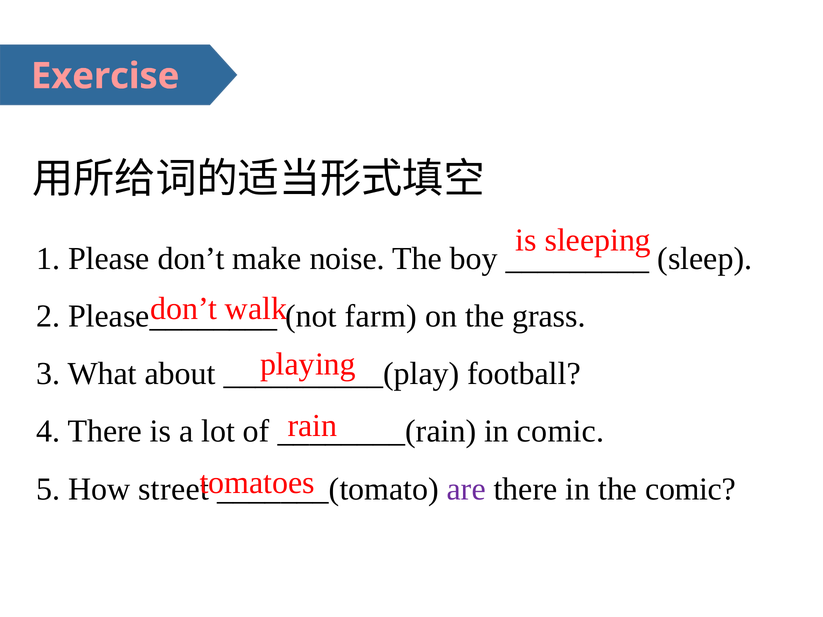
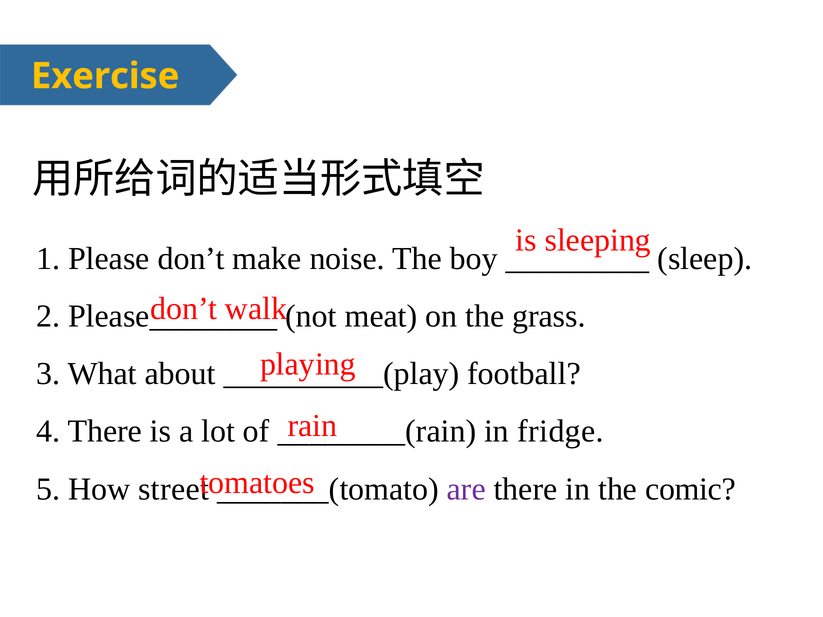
Exercise colour: pink -> yellow
farm: farm -> meat
in comic: comic -> fridge
